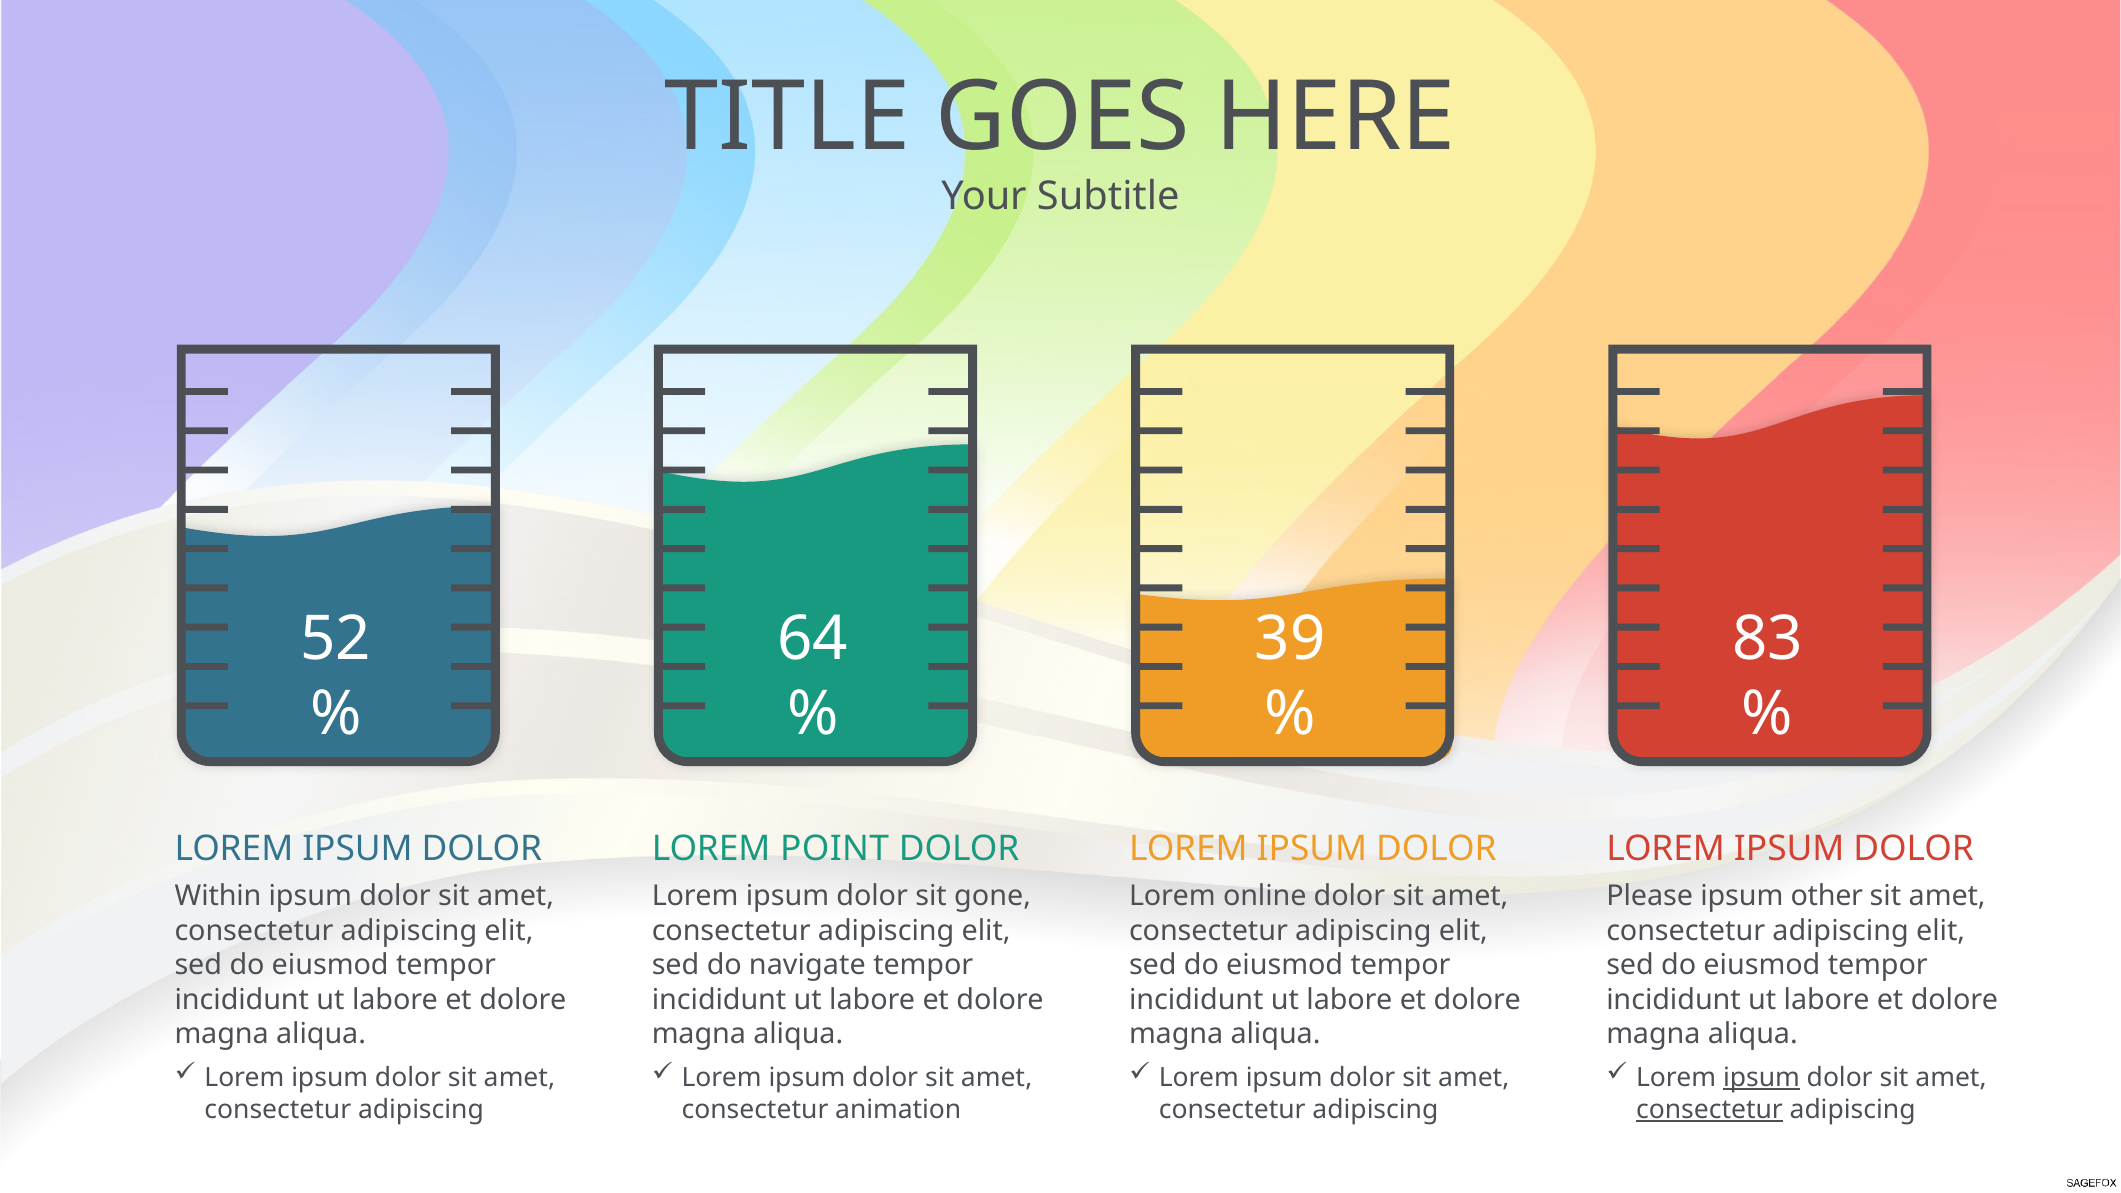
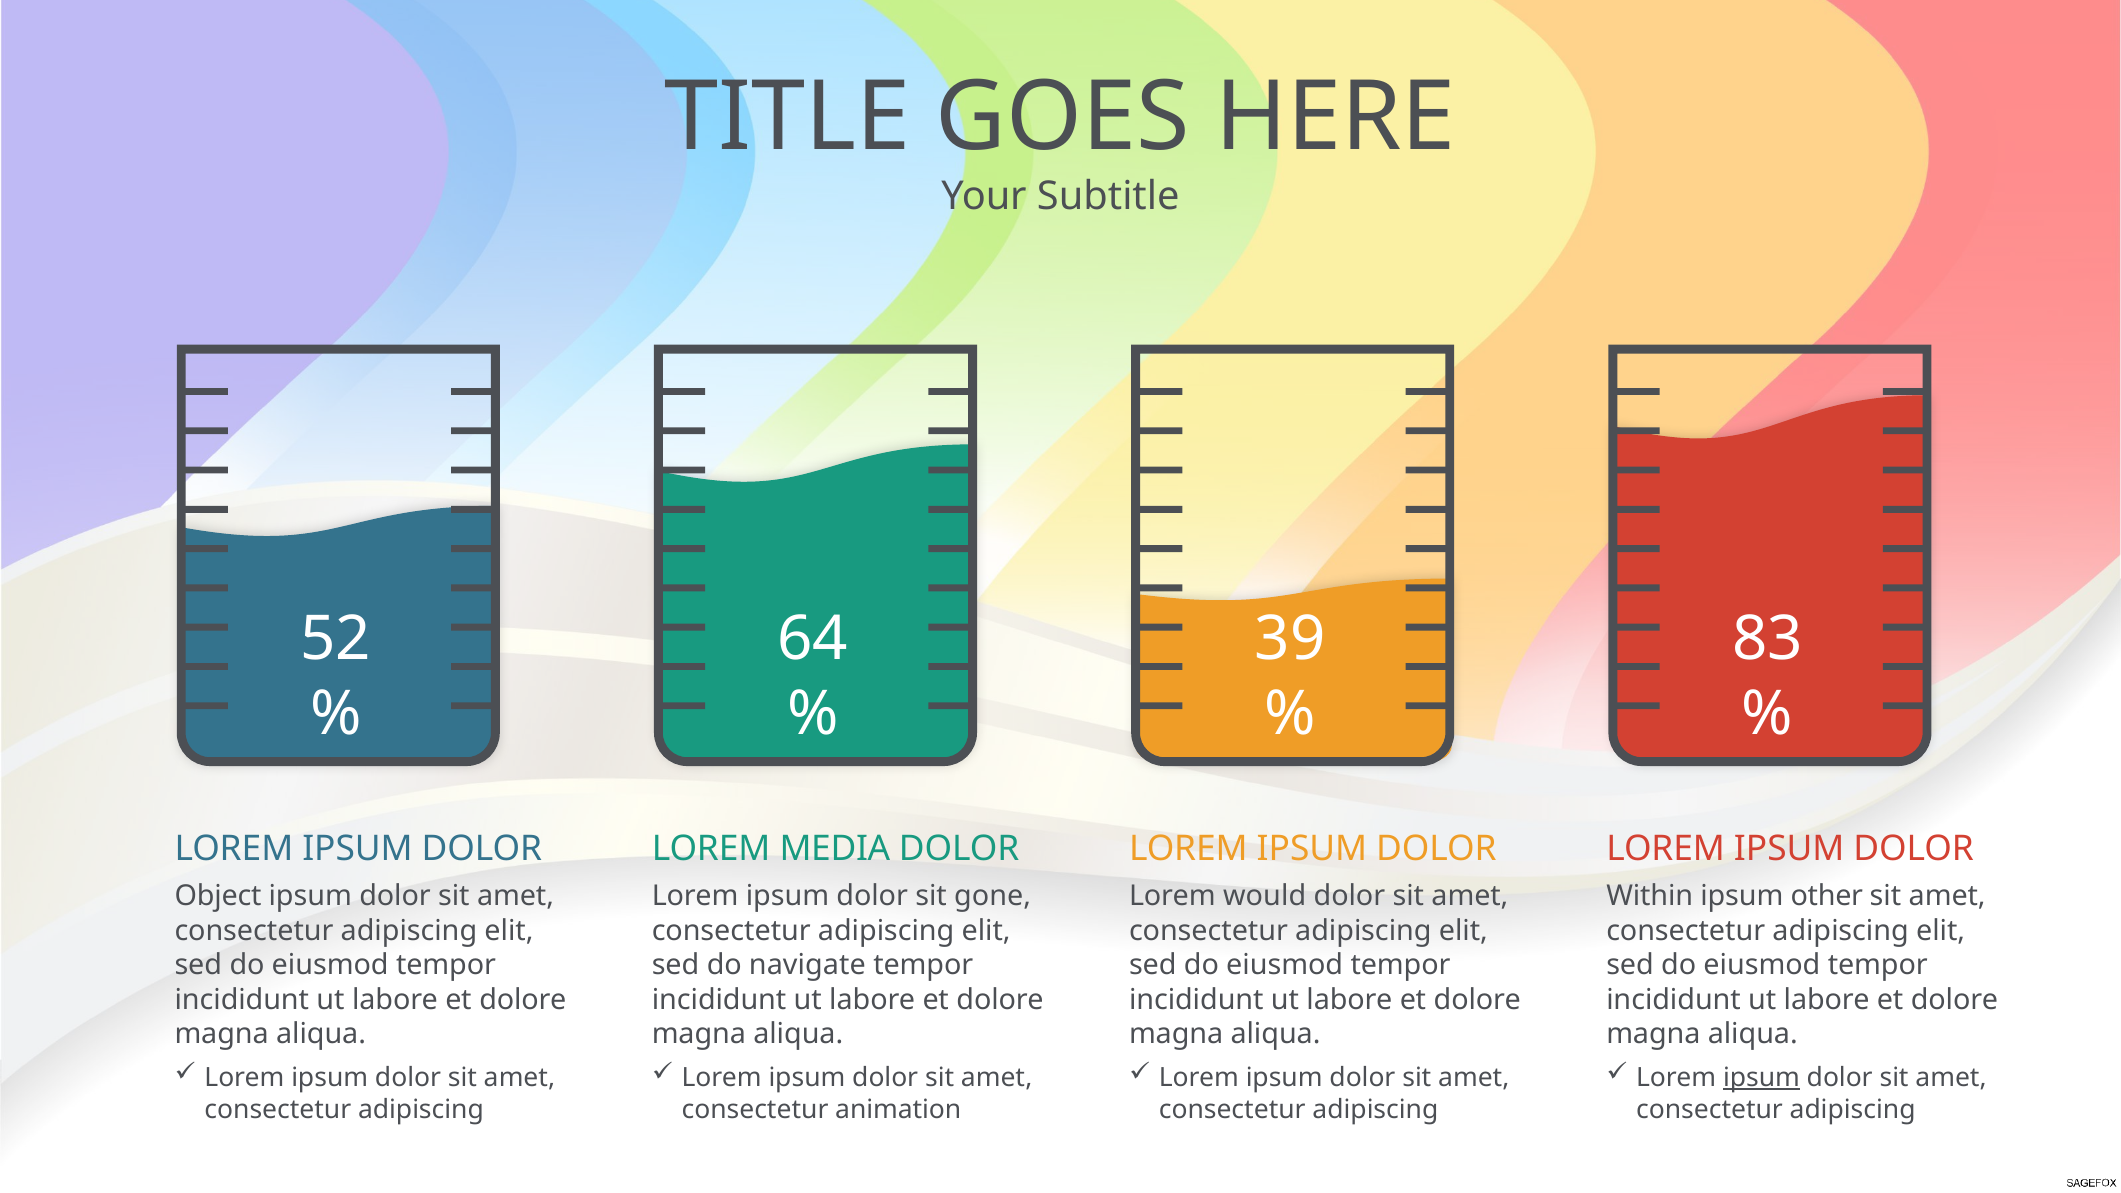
POINT: POINT -> MEDIA
Within: Within -> Object
online: online -> would
Please: Please -> Within
consectetur at (1710, 1110) underline: present -> none
